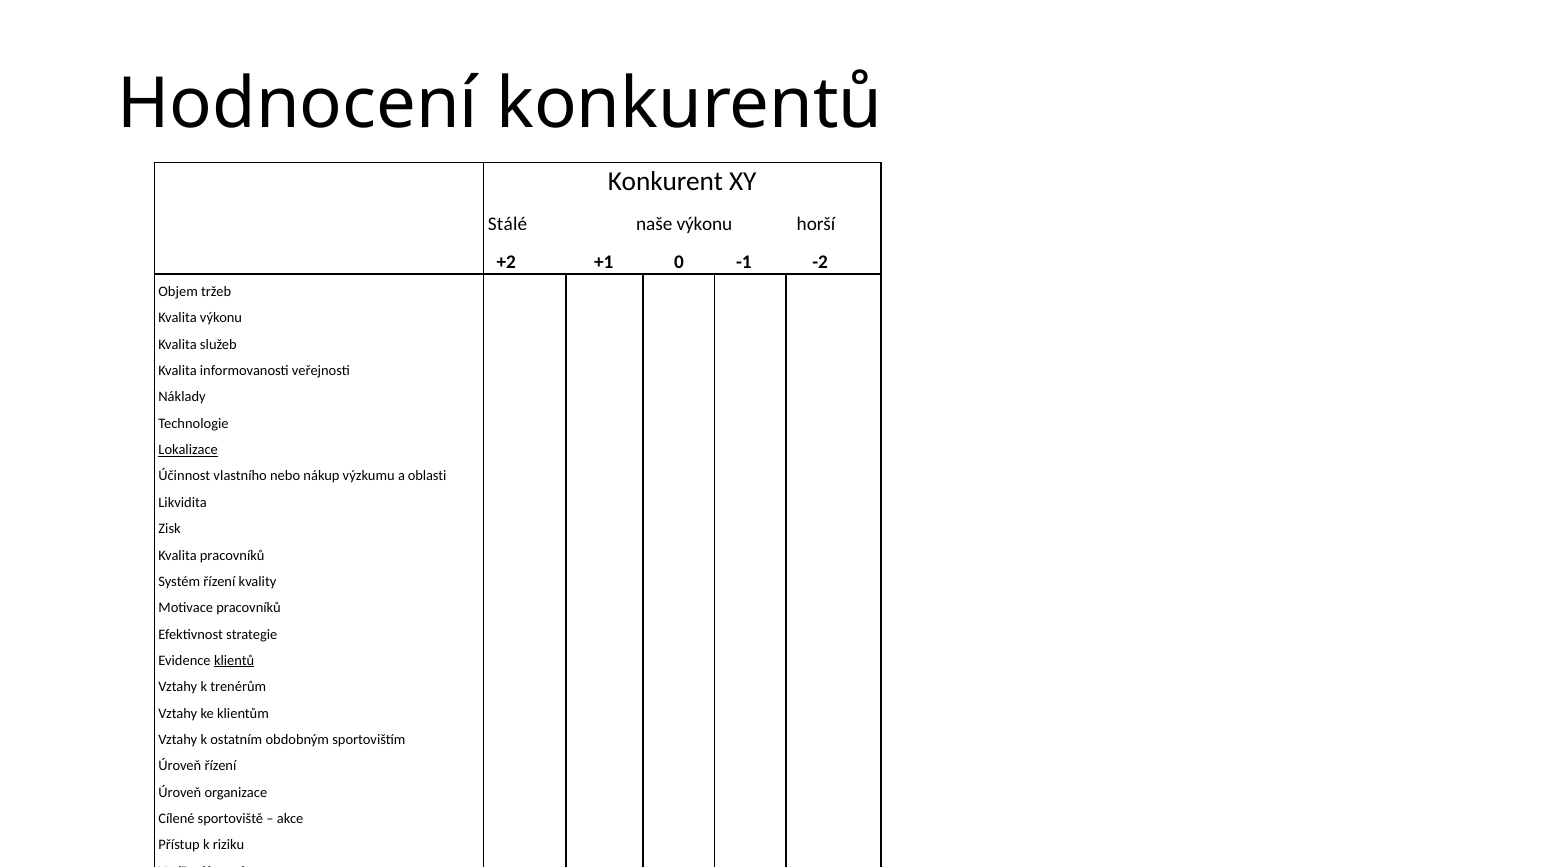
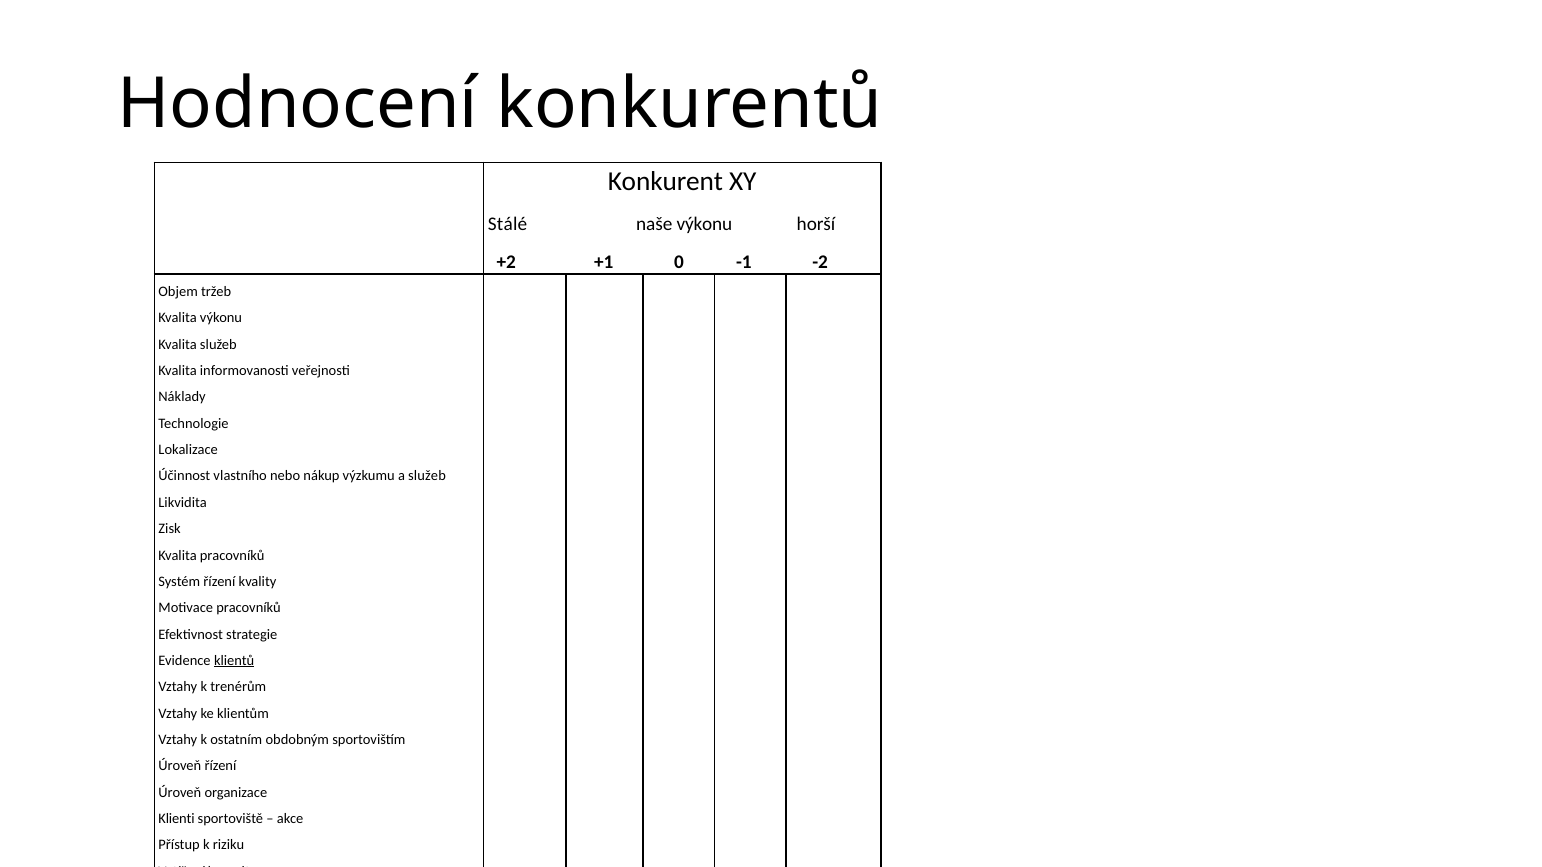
Lokalizace underline: present -> none
a oblasti: oblasti -> služeb
Cílené: Cílené -> Klienti
